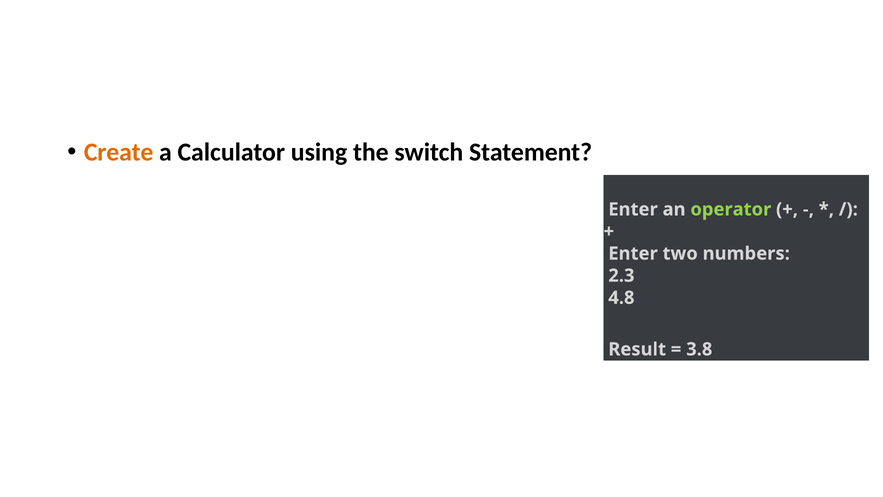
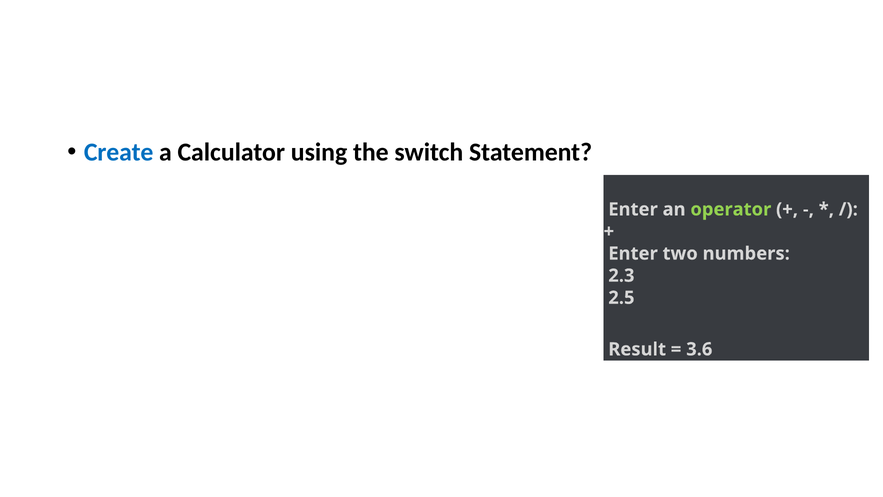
Create colour: orange -> blue
4.8: 4.8 -> 2.5
3.8: 3.8 -> 3.6
